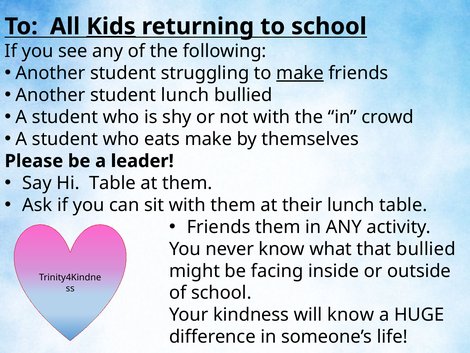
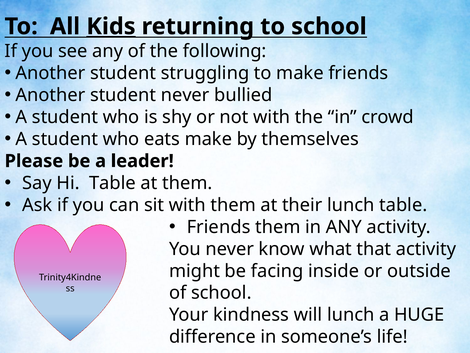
make at (300, 73) underline: present -> none
student lunch: lunch -> never
that bullied: bullied -> activity
will know: know -> lunch
